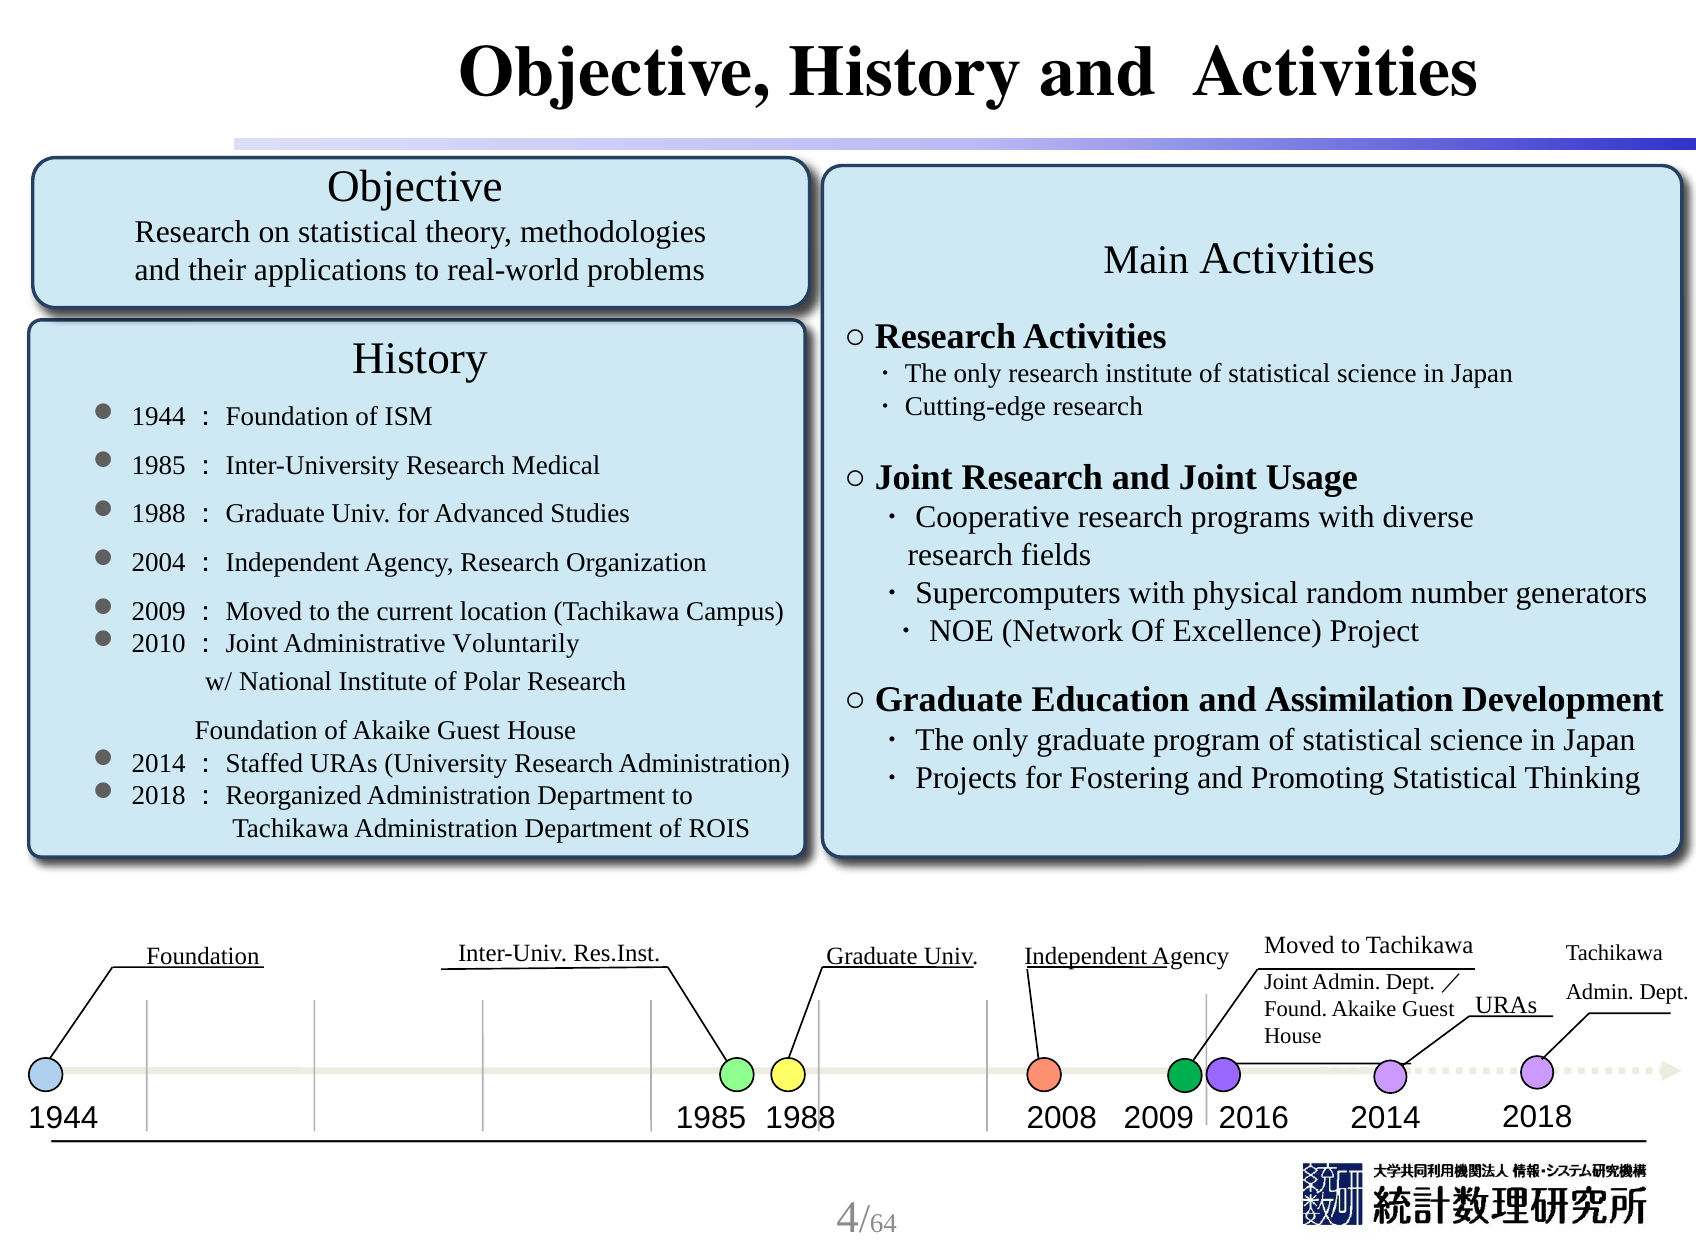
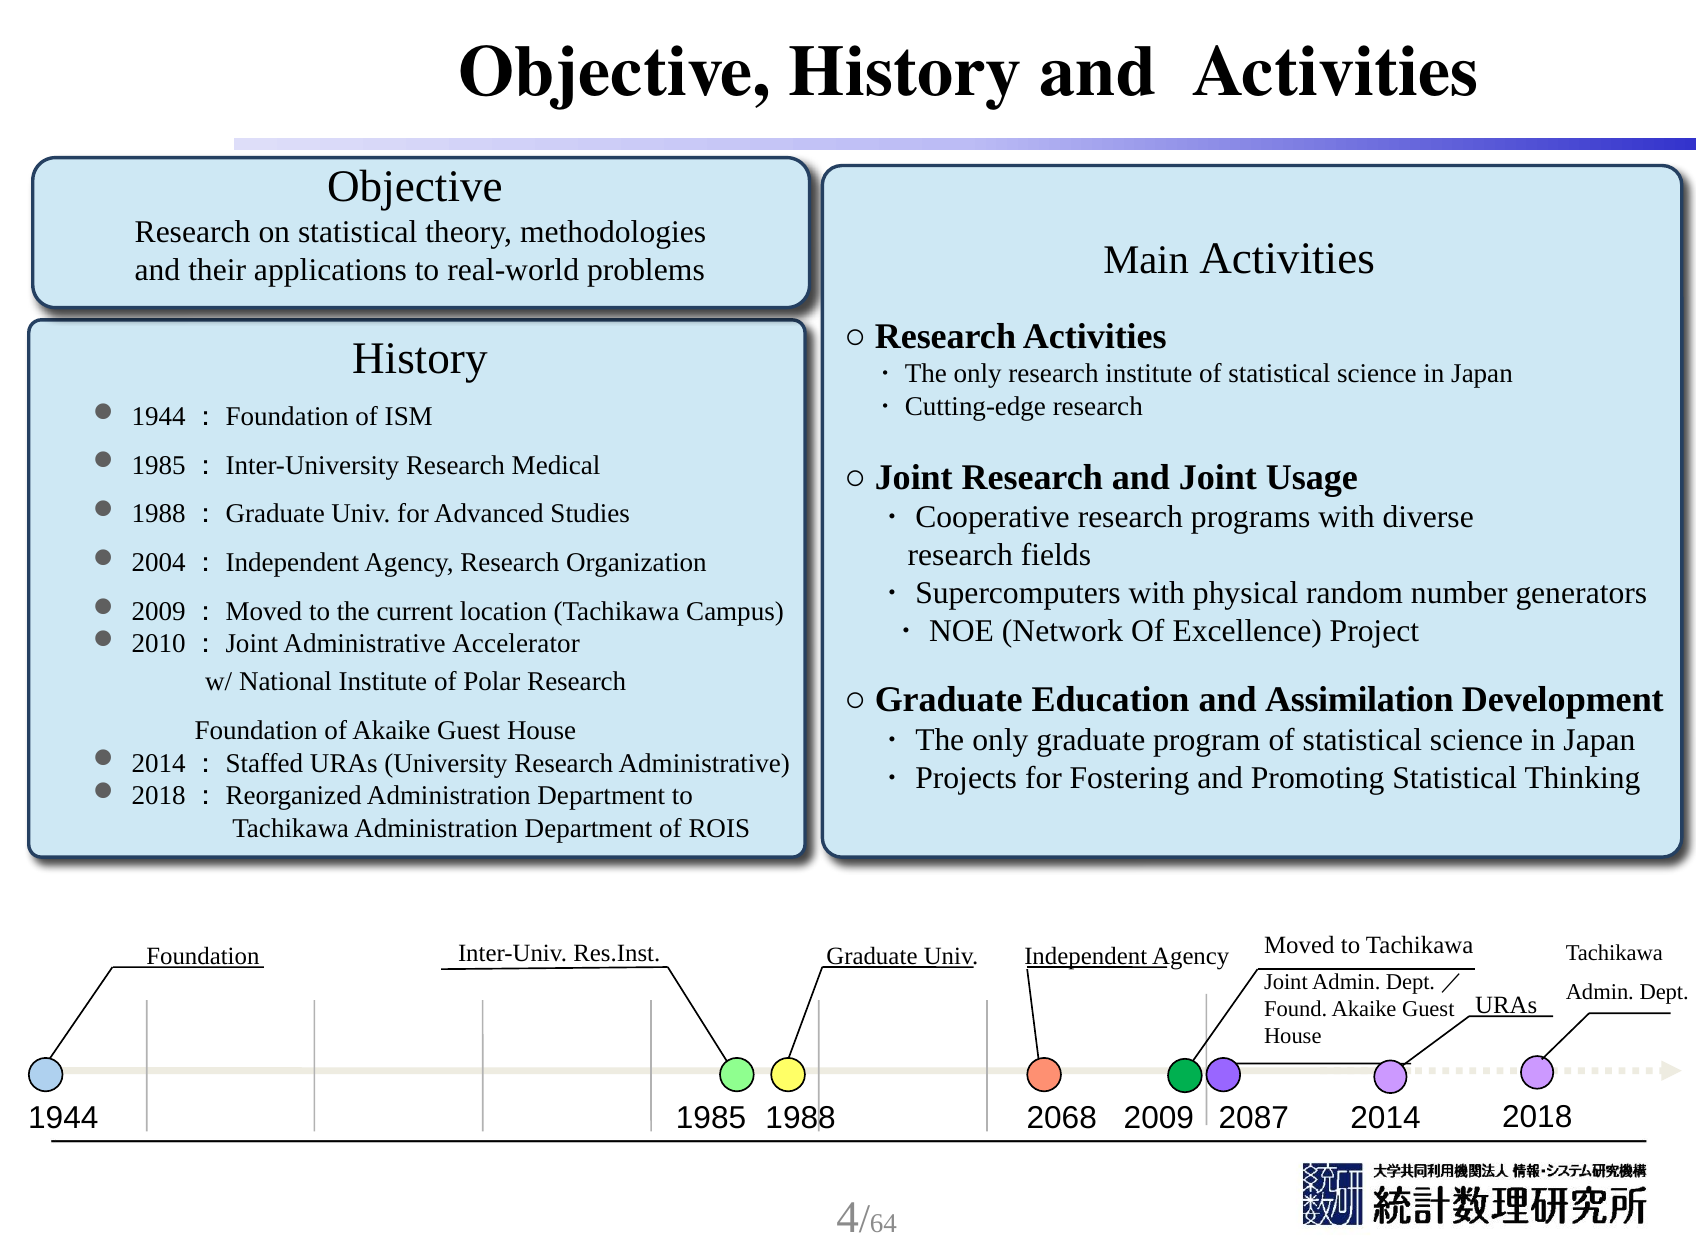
Voluntarily: Voluntarily -> Accelerator
Research Administration: Administration -> Administrative
2008: 2008 -> 2068
2016: 2016 -> 2087
